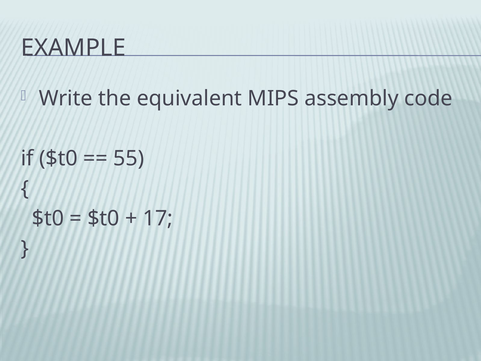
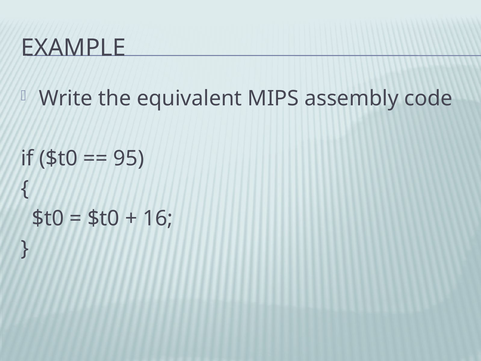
55: 55 -> 95
17: 17 -> 16
